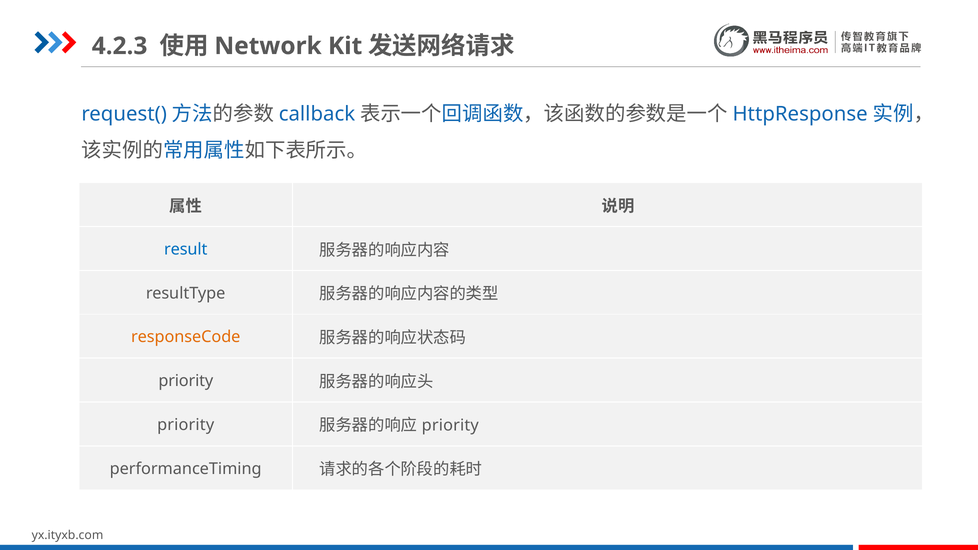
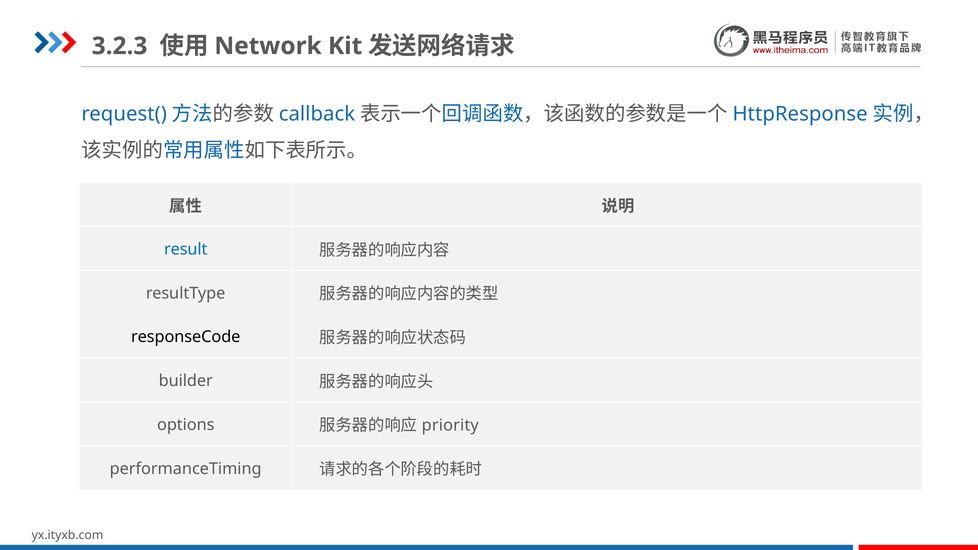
4.2.3: 4.2.3 -> 3.2.3
responseCode colour: orange -> black
priority at (186, 381): priority -> builder
priority at (186, 425): priority -> options
